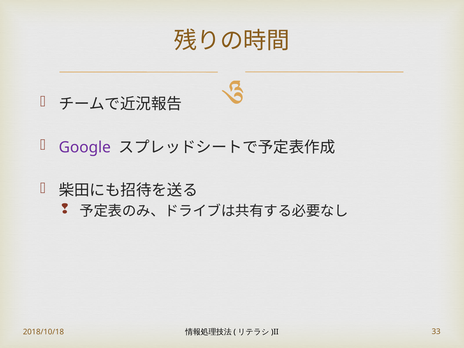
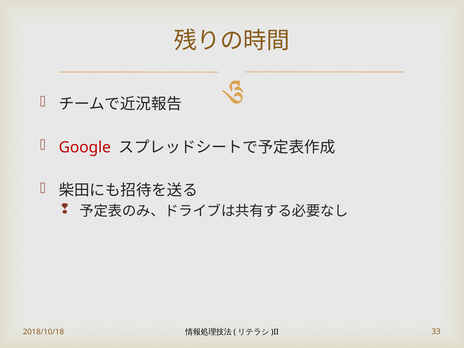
Google colour: purple -> red
